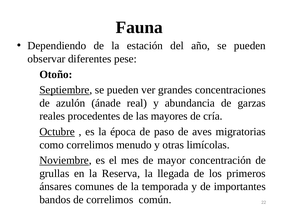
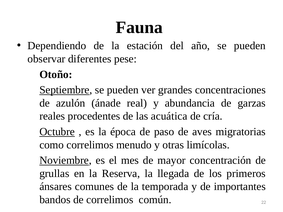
mayores: mayores -> acuática
